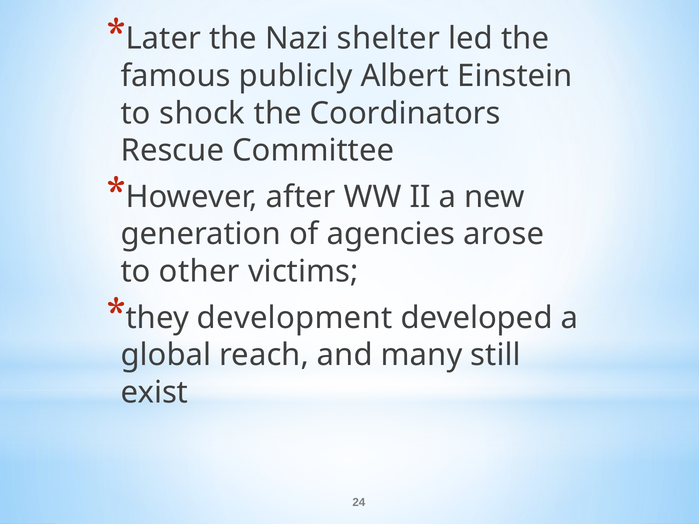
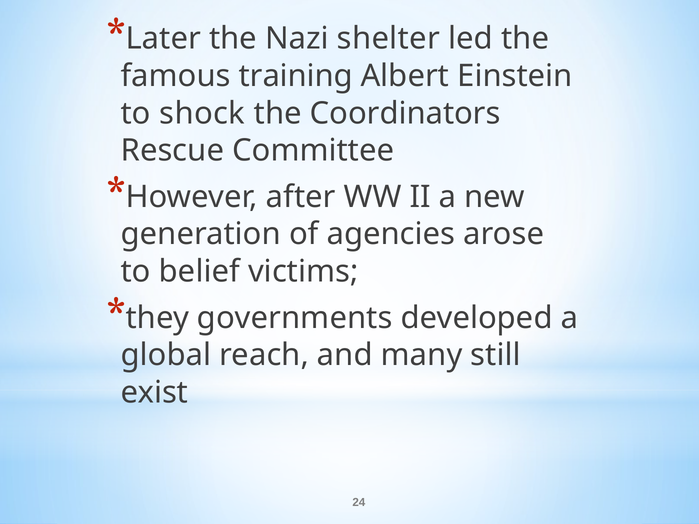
publicly: publicly -> training
other: other -> belief
development: development -> governments
